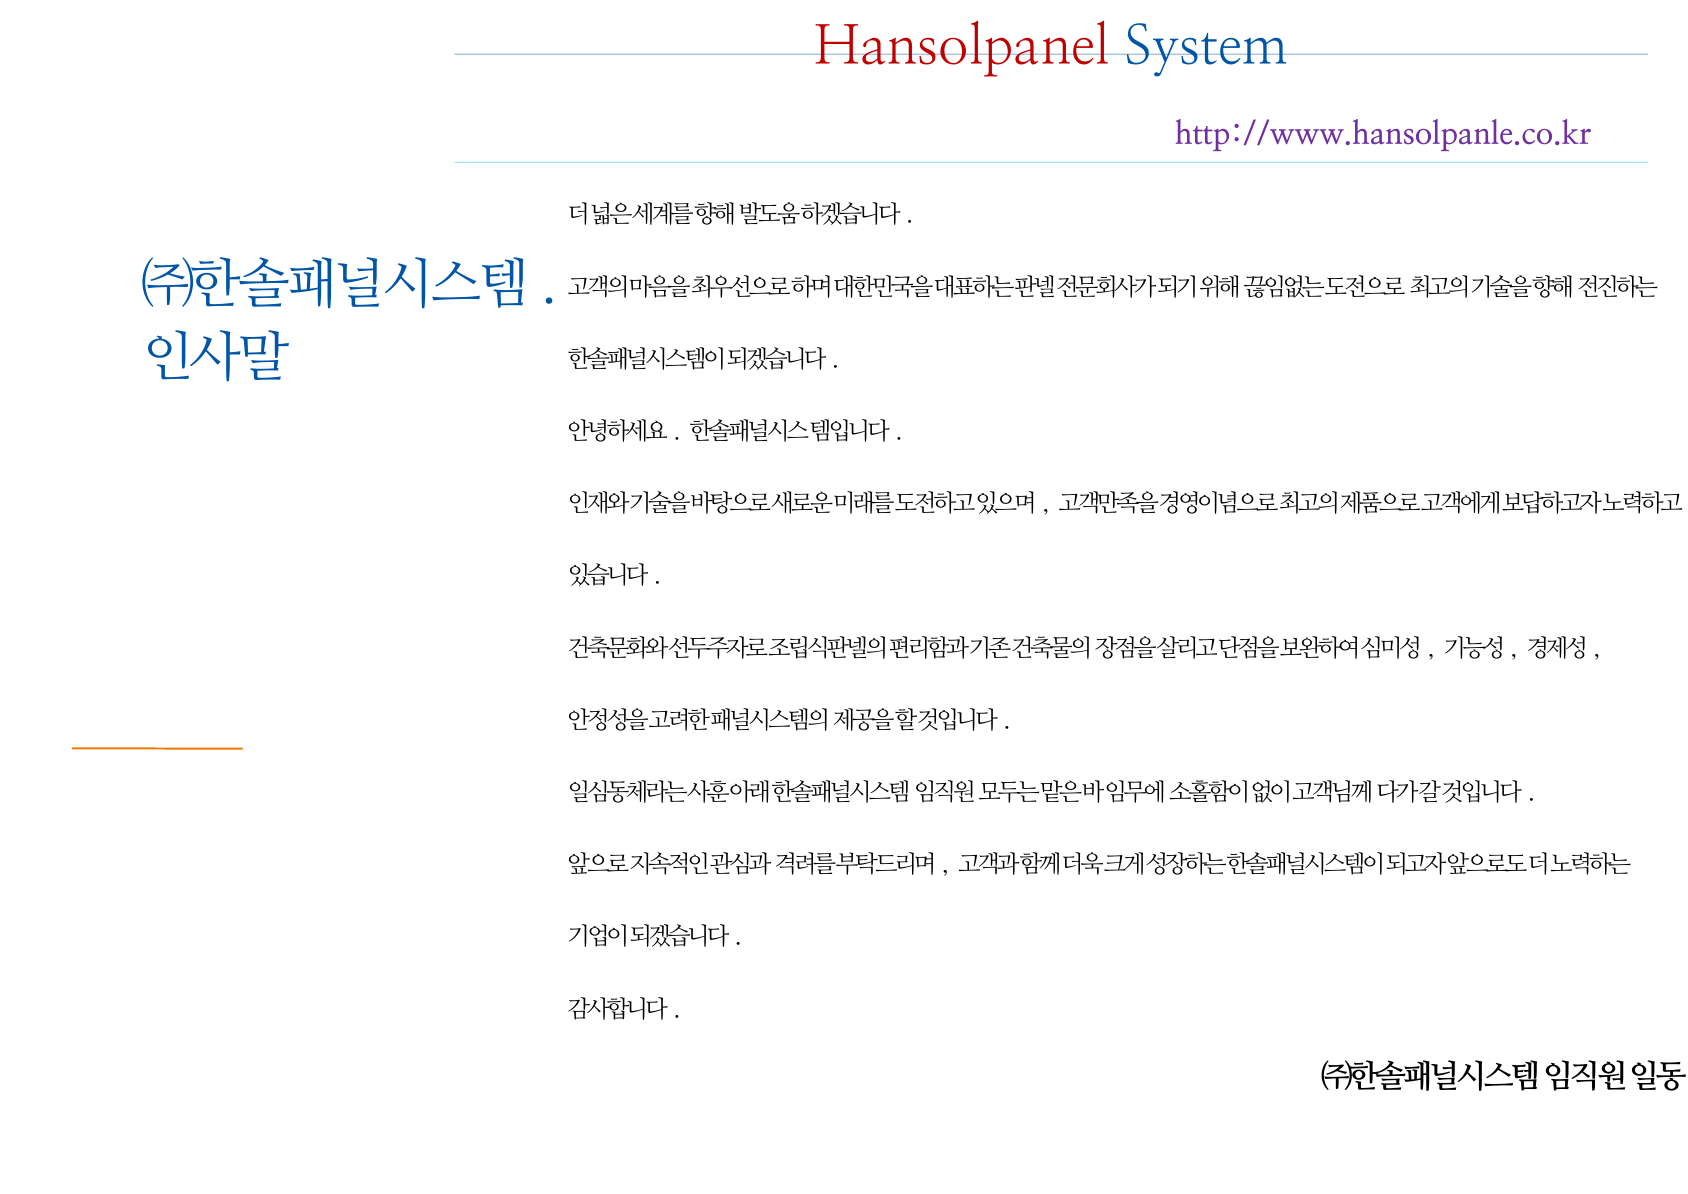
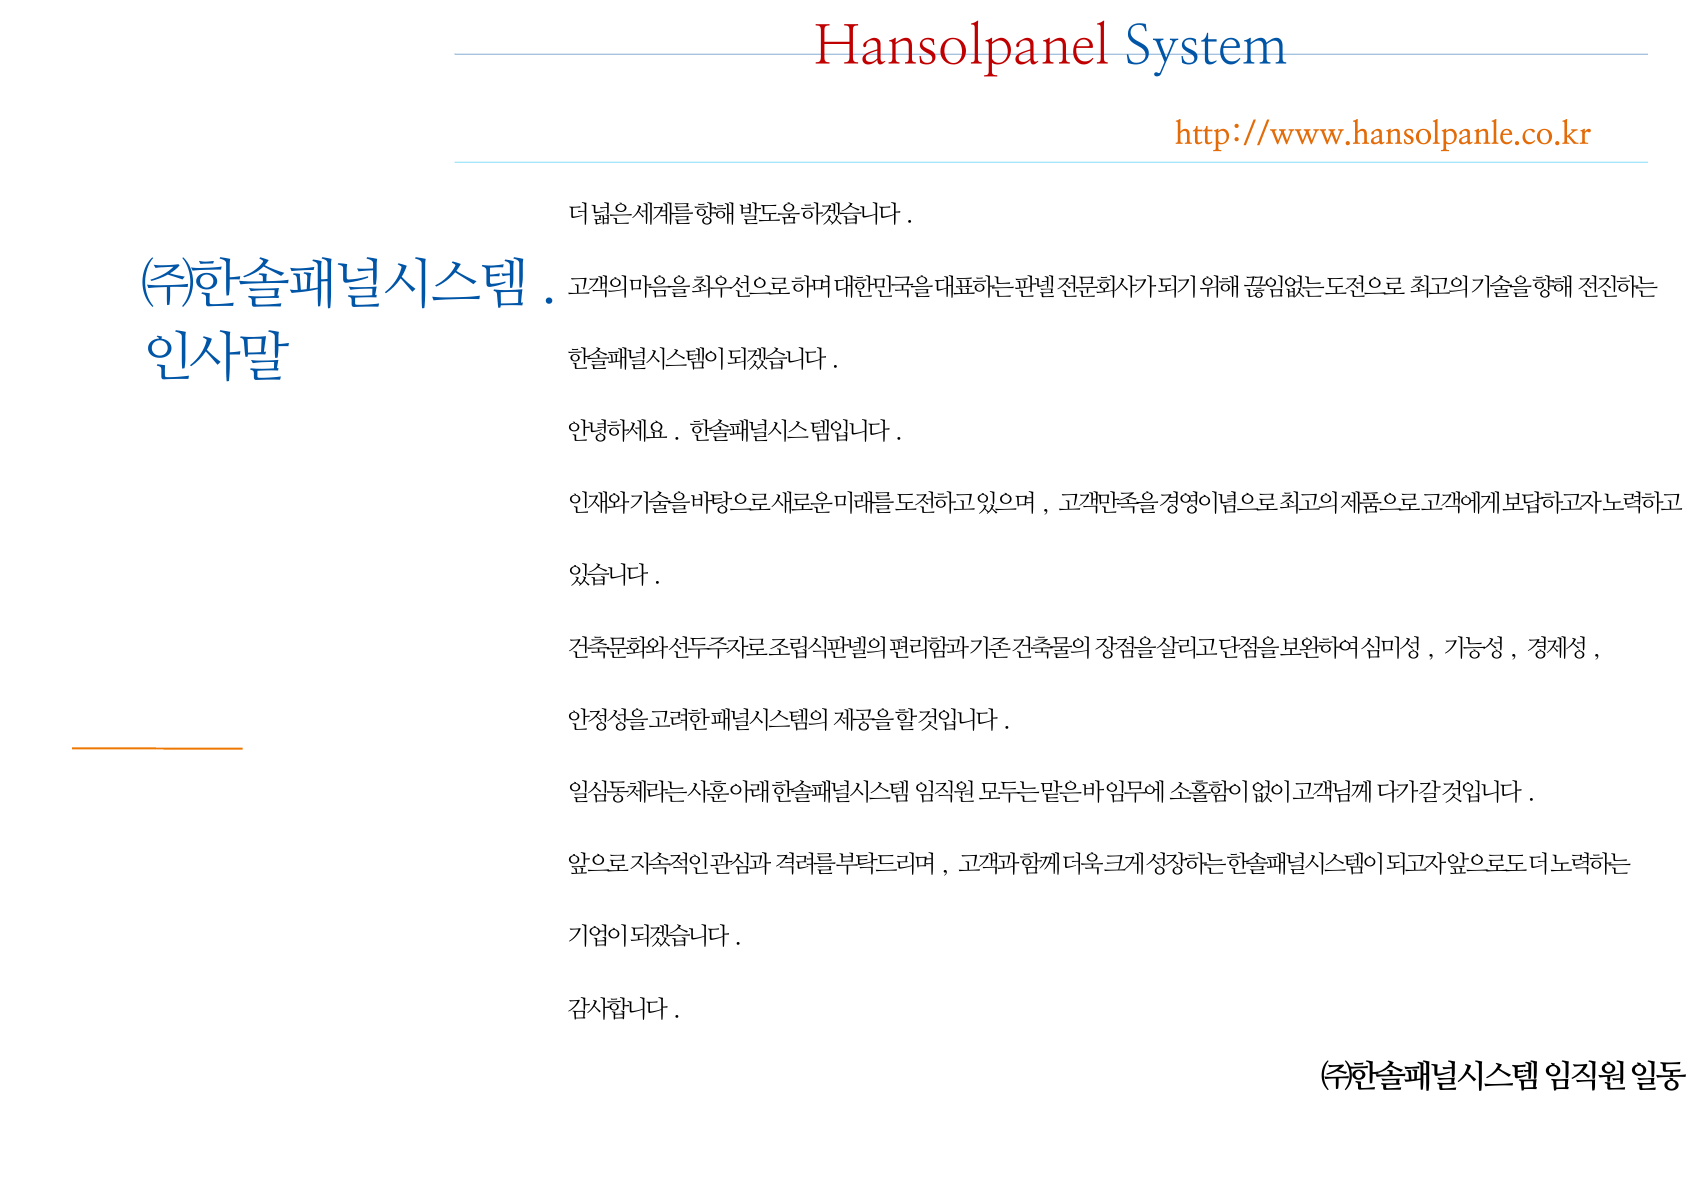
http://www.hansolpanle.co.kr colour: purple -> orange
